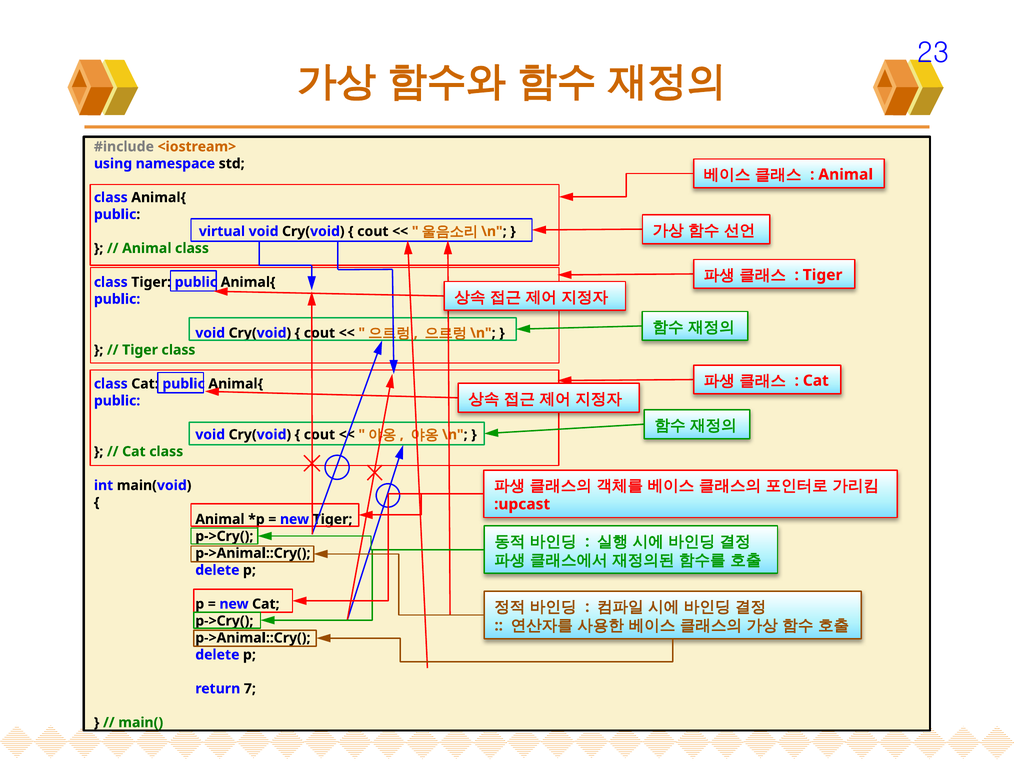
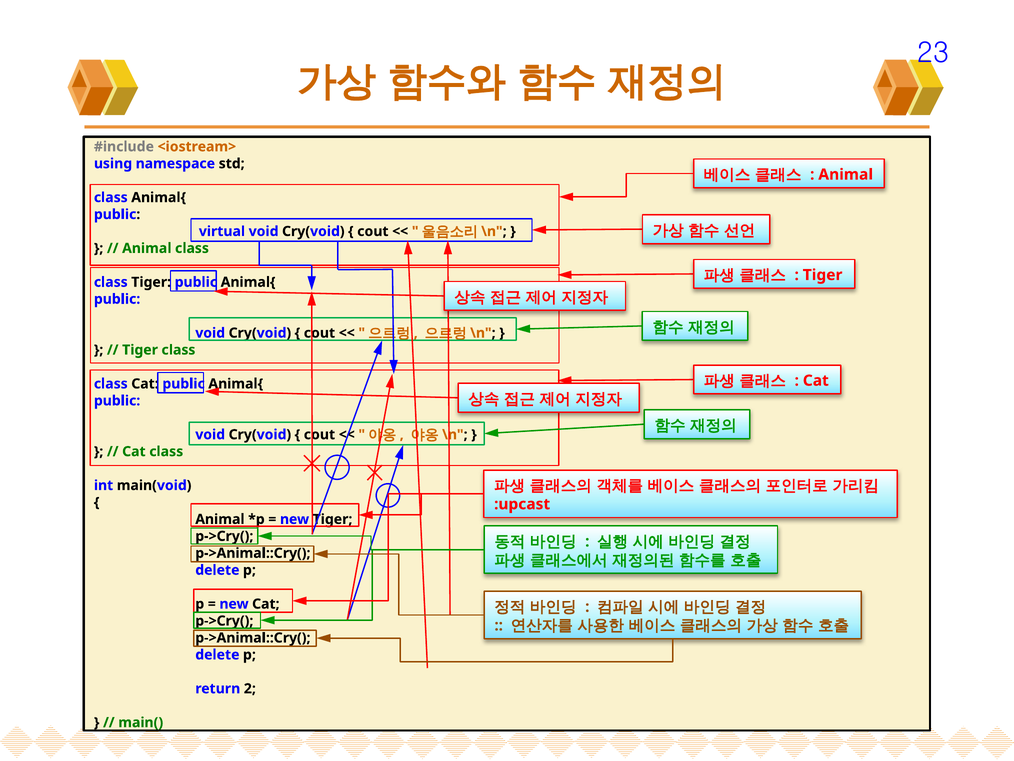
7: 7 -> 2
